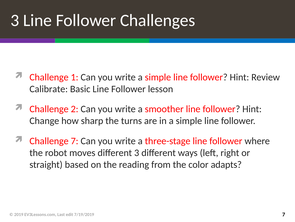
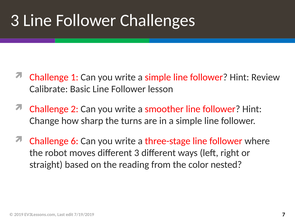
Challenge 7: 7 -> 6
adapts: adapts -> nested
